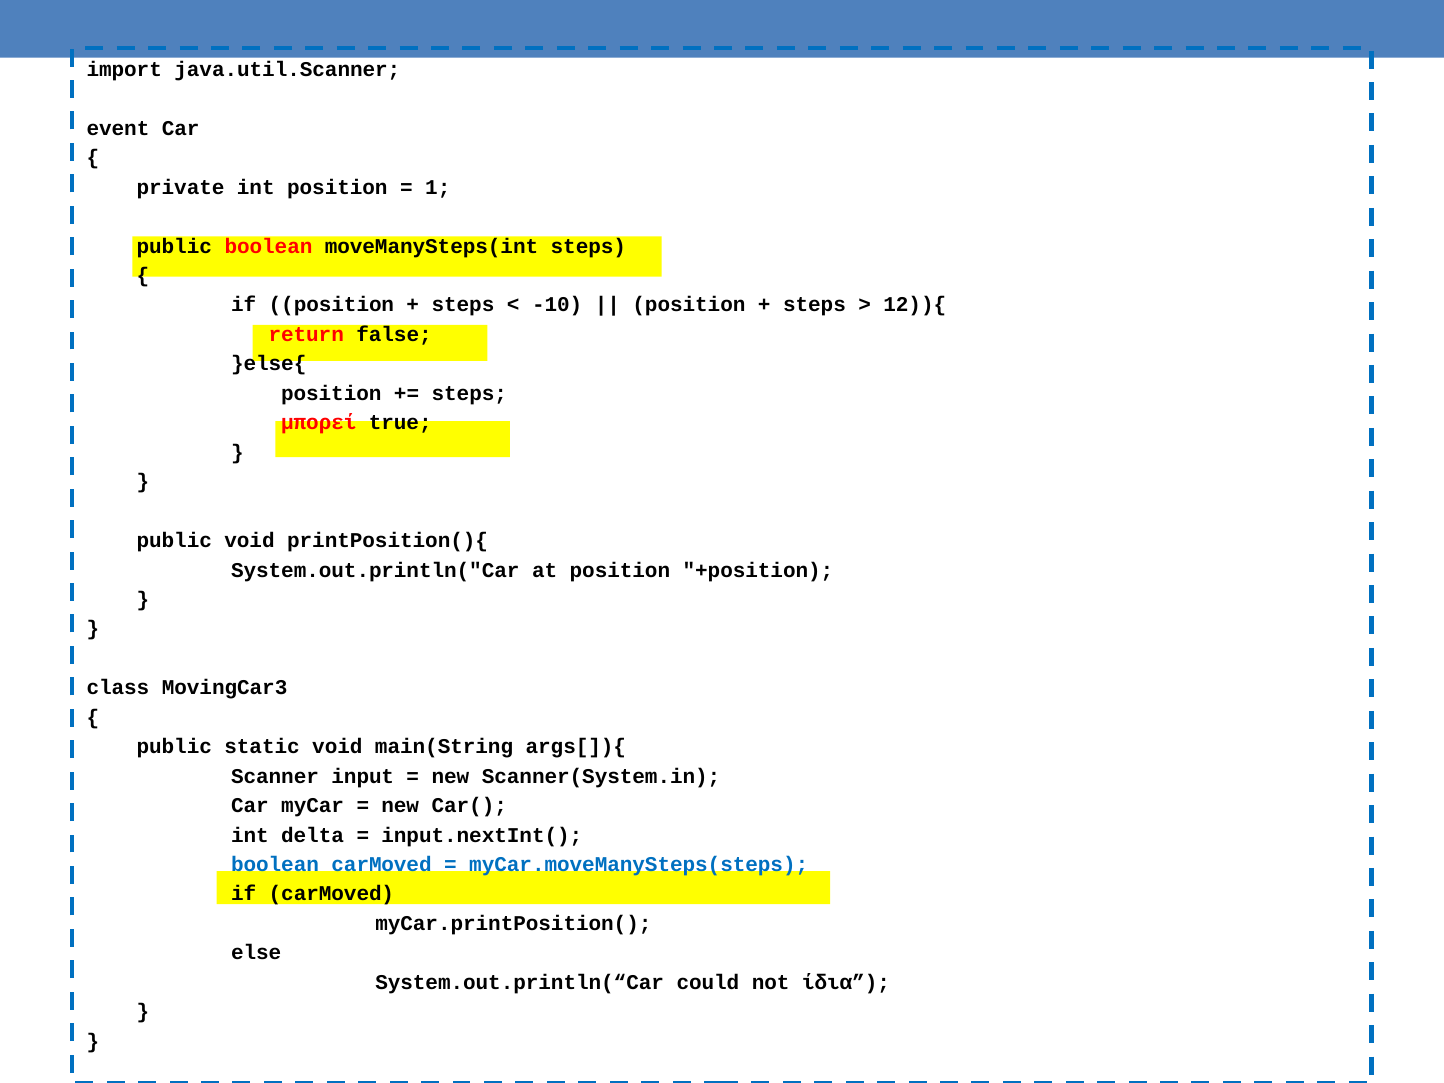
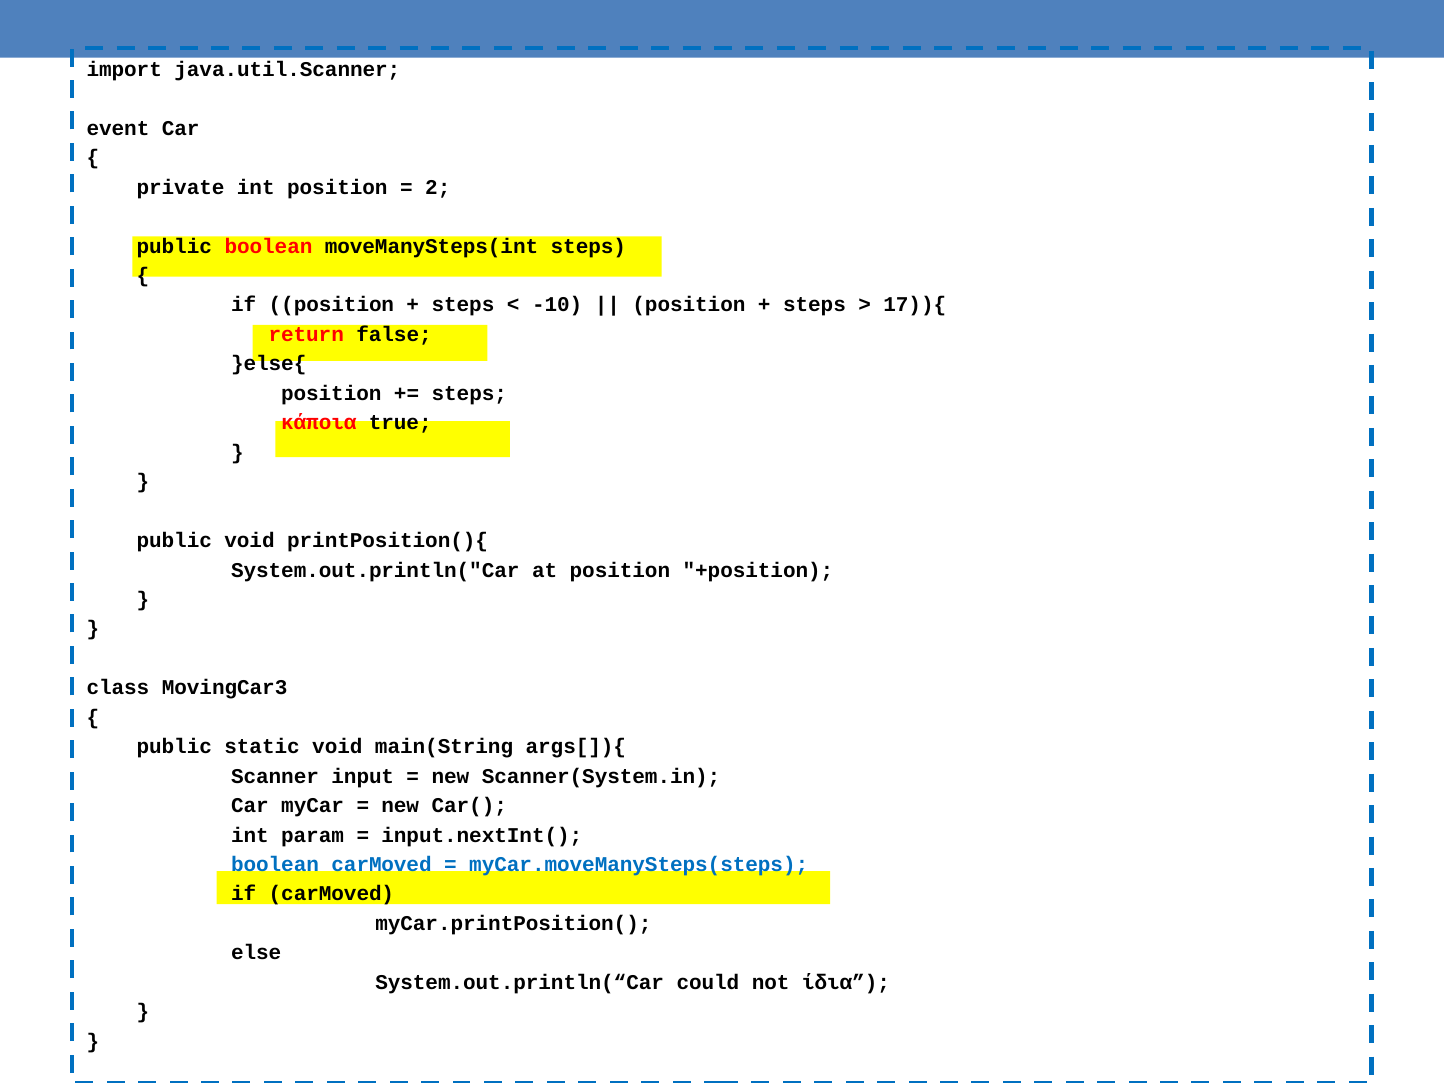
1: 1 -> 2
12)){: 12)){ -> 17)){
μπορεί: μπορεί -> κάποια
delta: delta -> param
